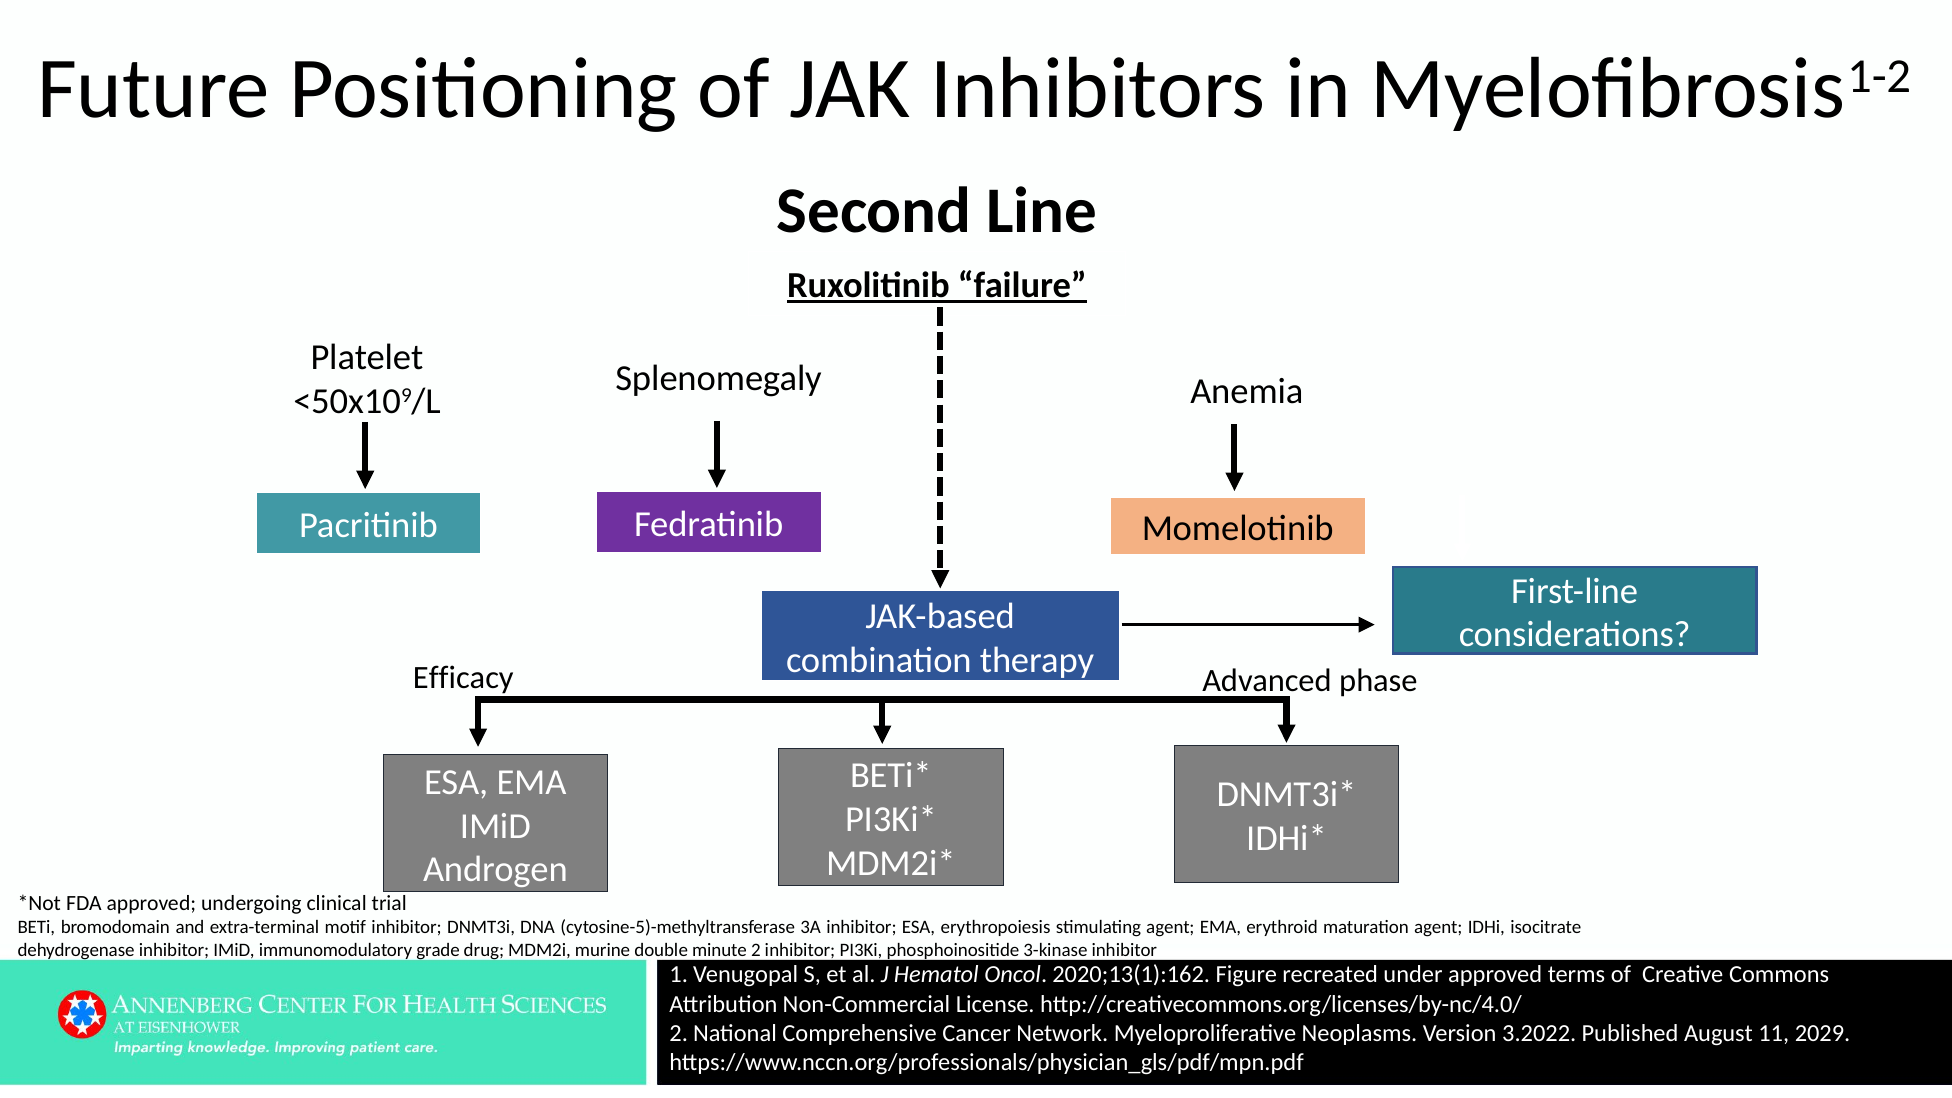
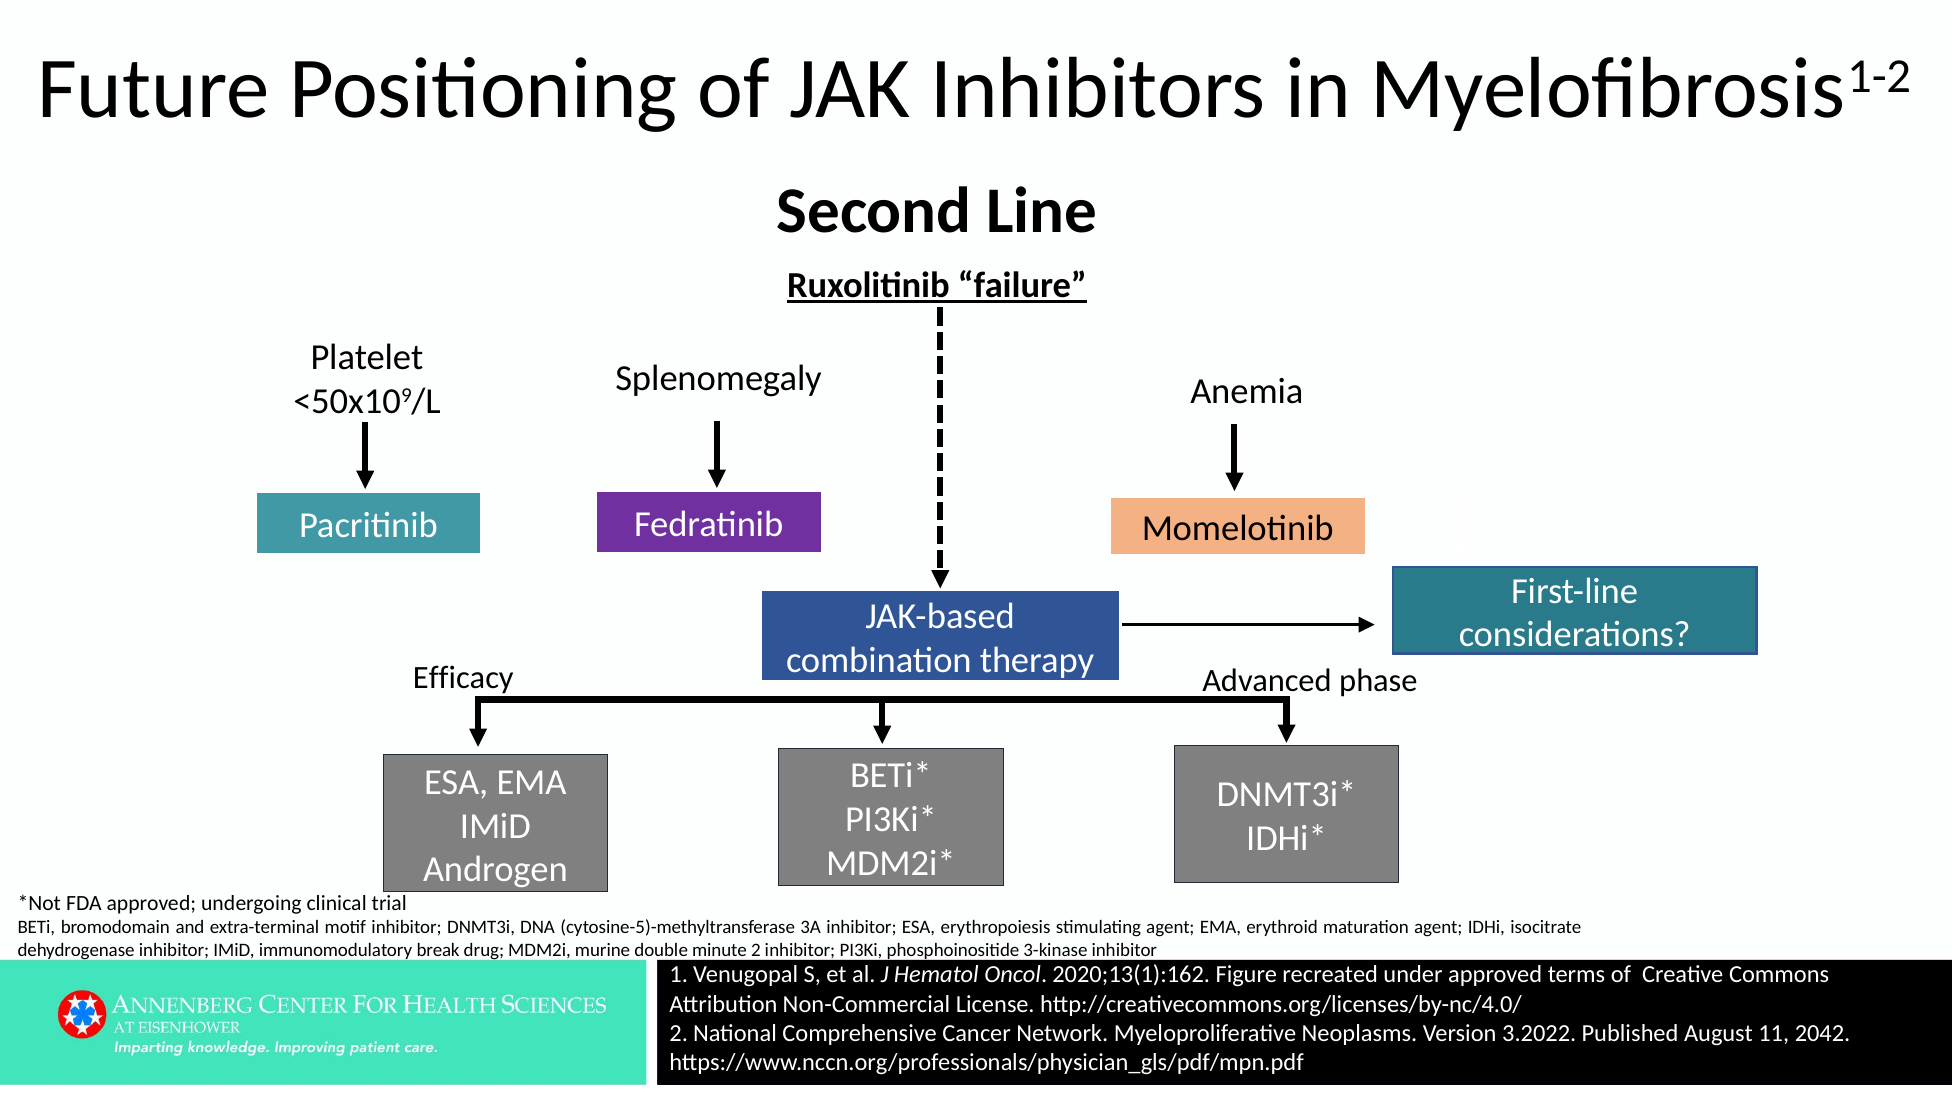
grade: grade -> break
2029: 2029 -> 2042
